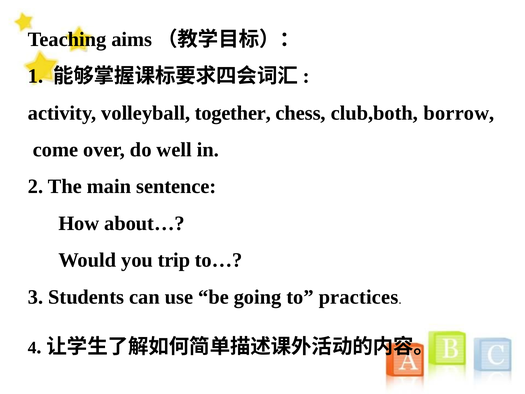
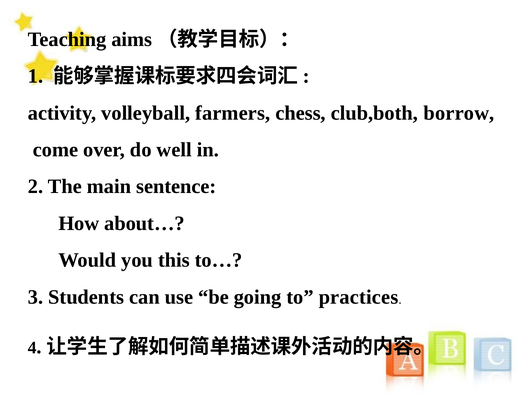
together: together -> farmers
trip: trip -> this
